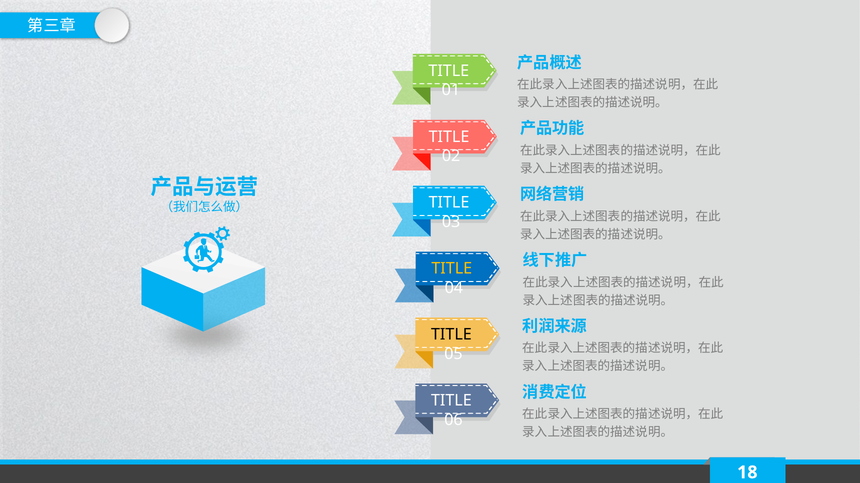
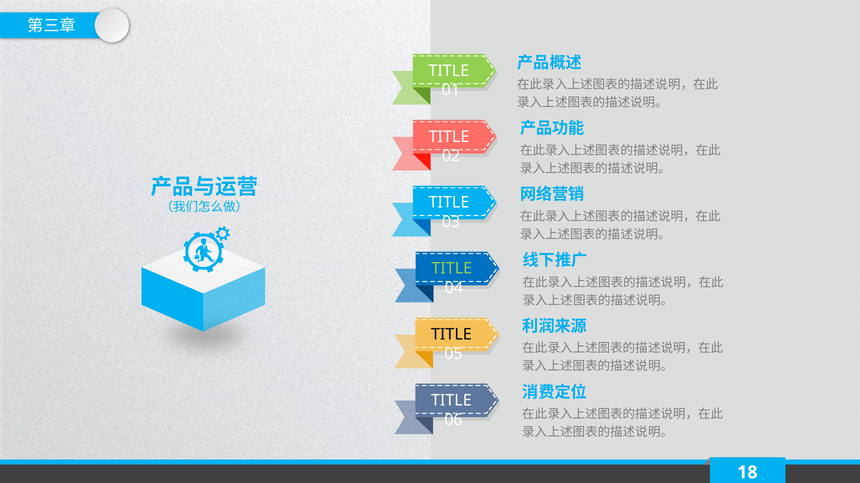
TITLE at (452, 269) colour: yellow -> light green
